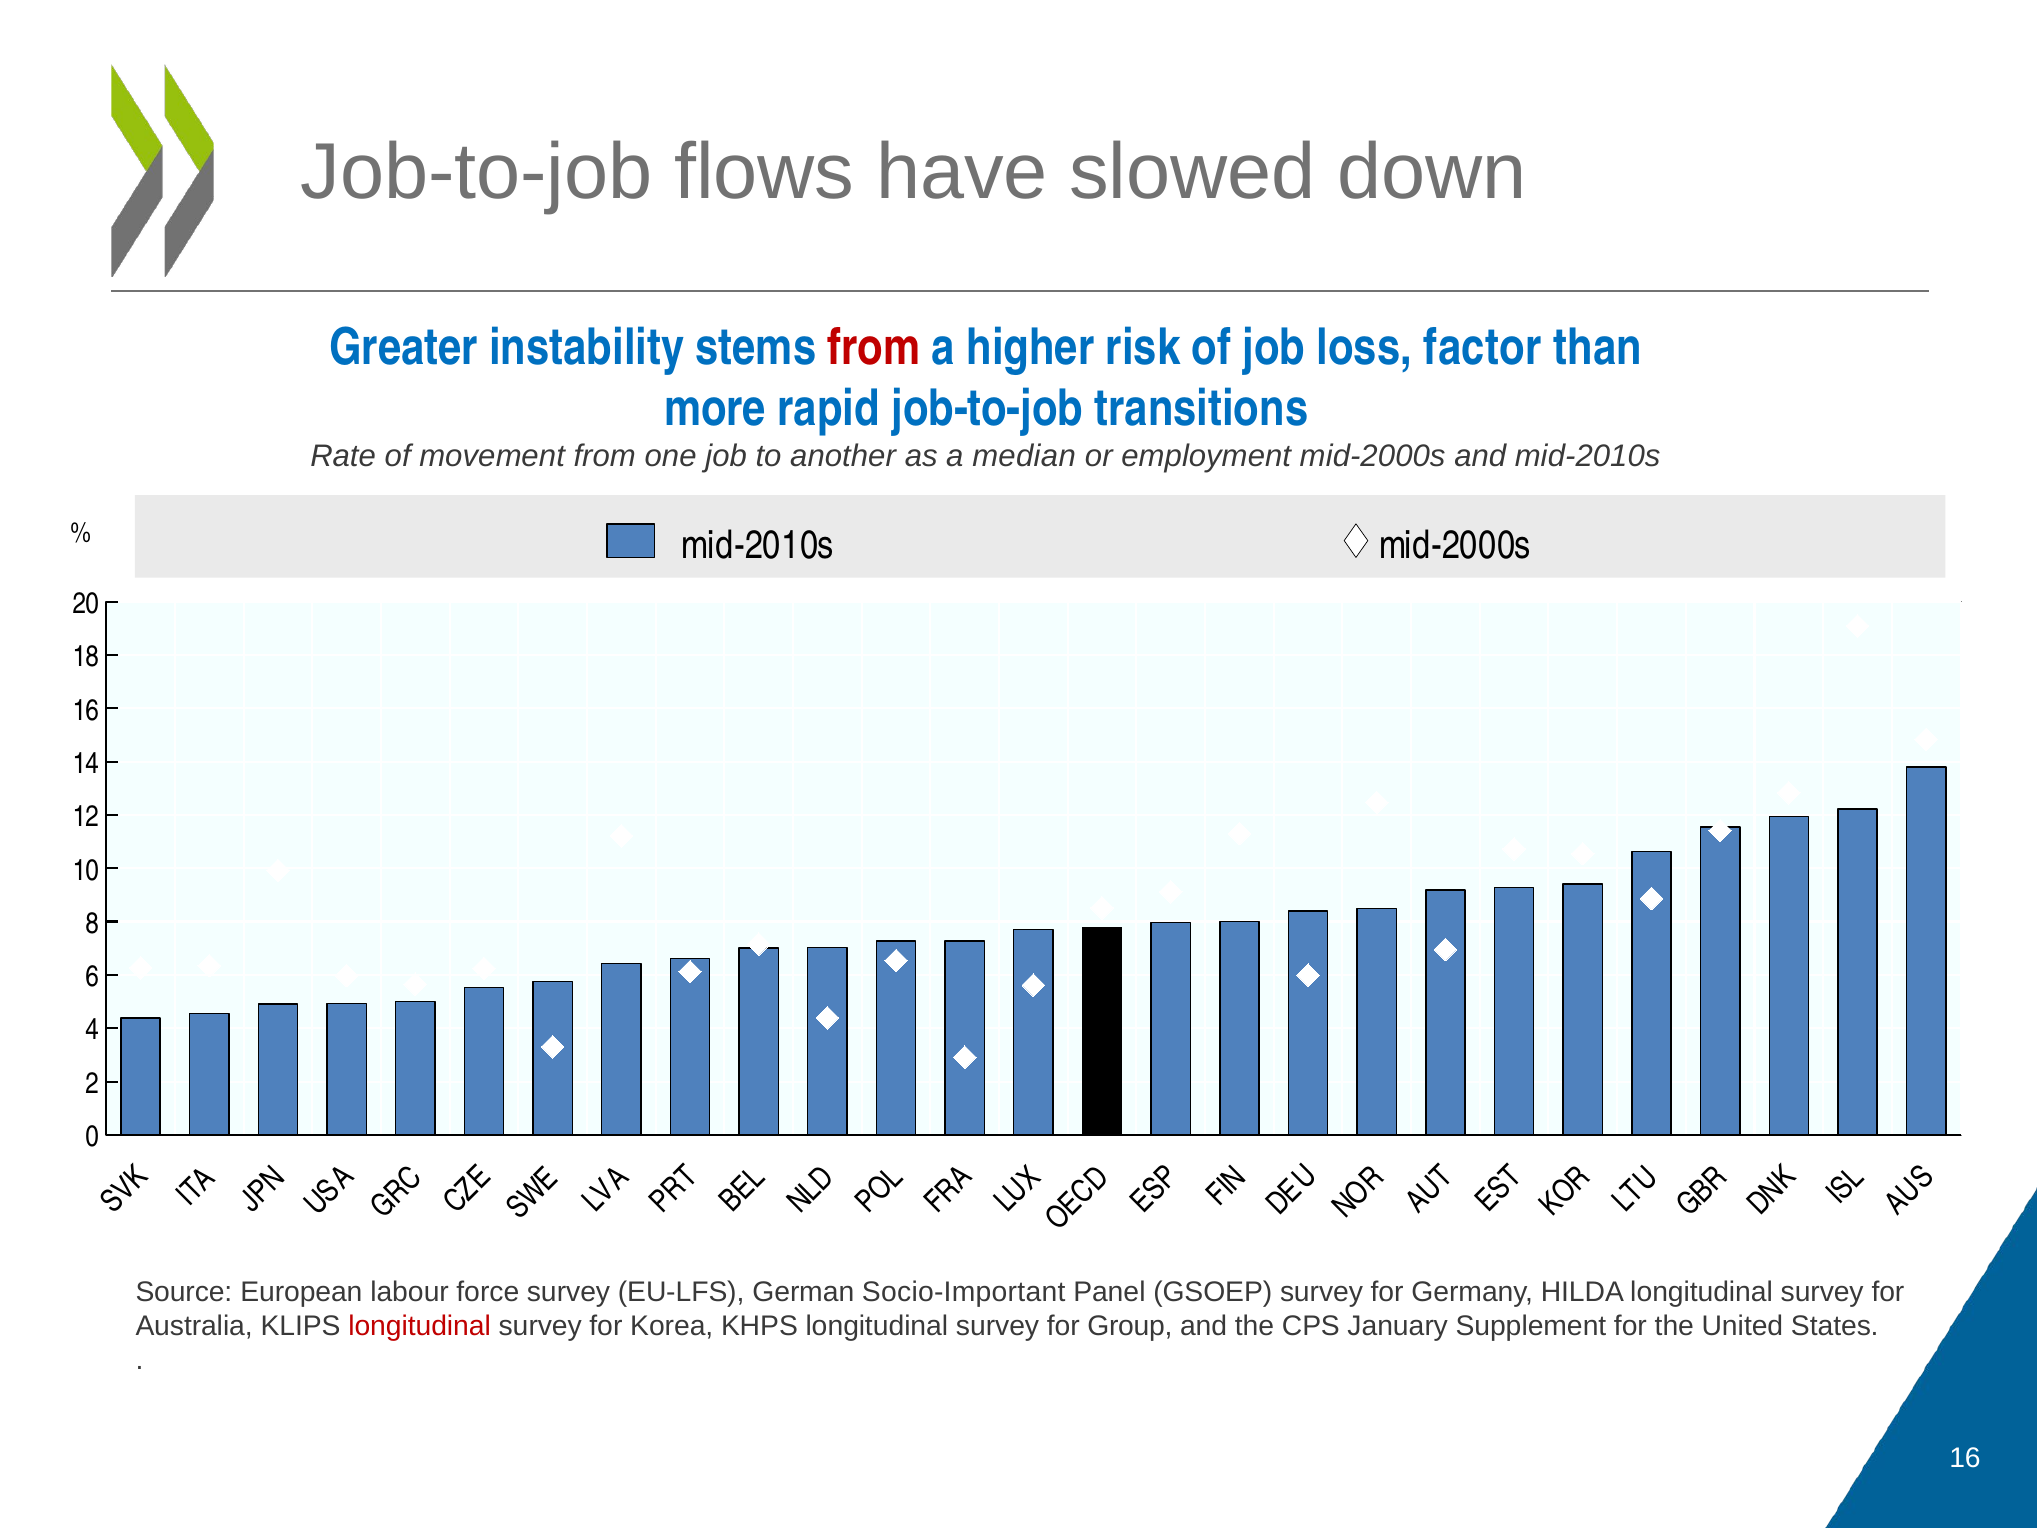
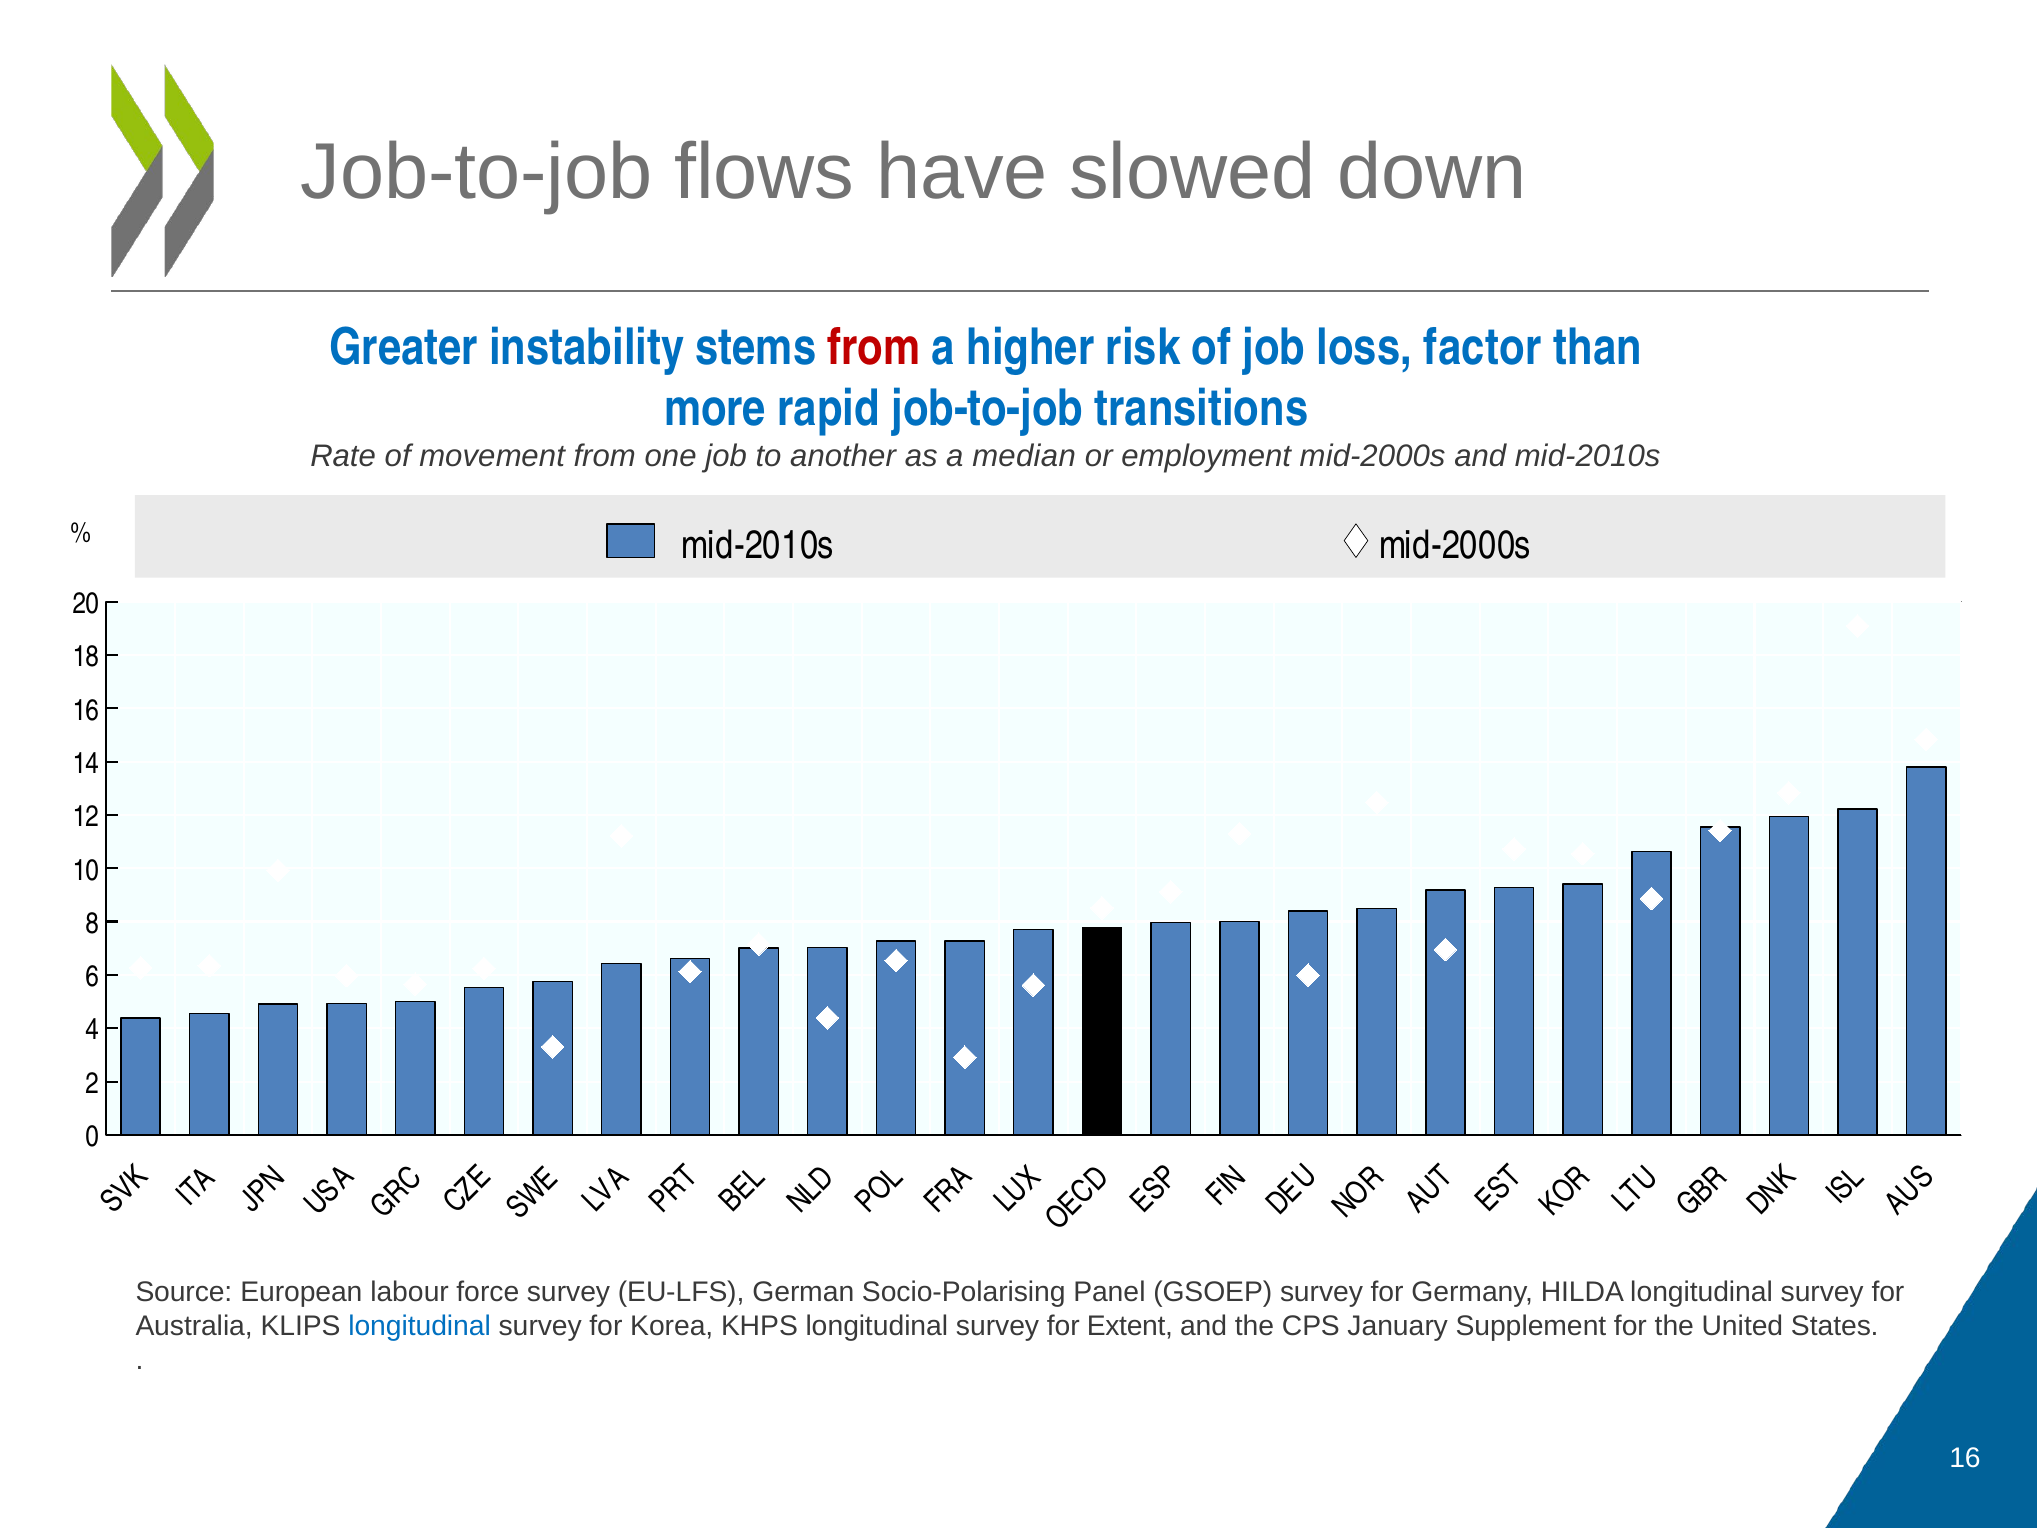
Socio-Important: Socio-Important -> Socio-Polarising
longitudinal at (420, 1326) colour: red -> blue
Group: Group -> Extent
